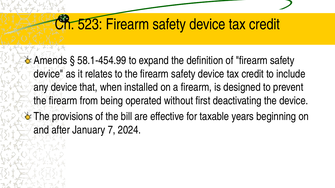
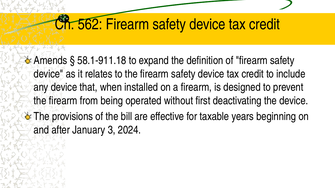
523: 523 -> 562
58.1-454.99: 58.1-454.99 -> 58.1-911.18
7: 7 -> 3
